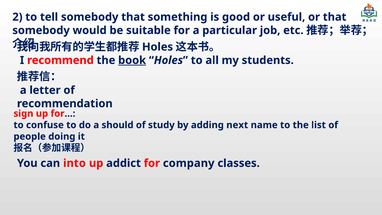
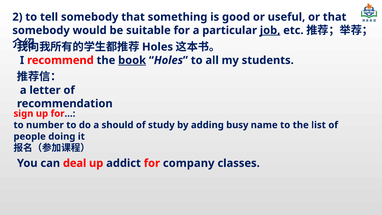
job underline: none -> present
confuse: confuse -> number
next: next -> busy
into: into -> deal
